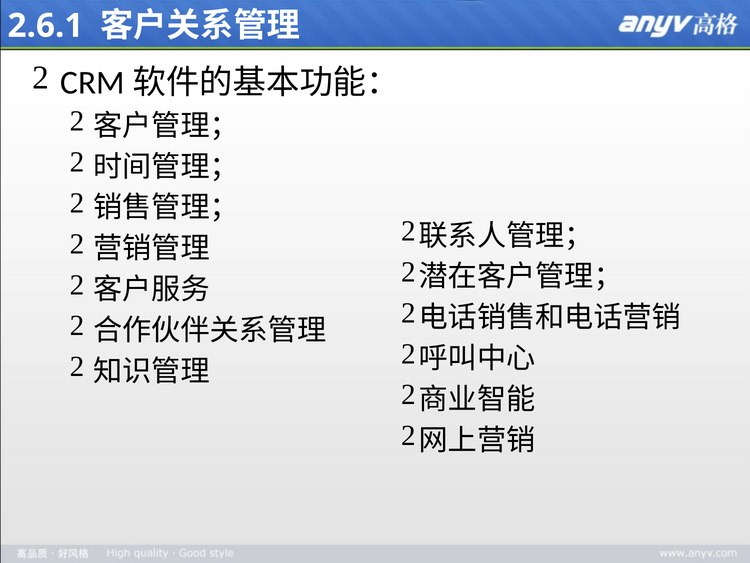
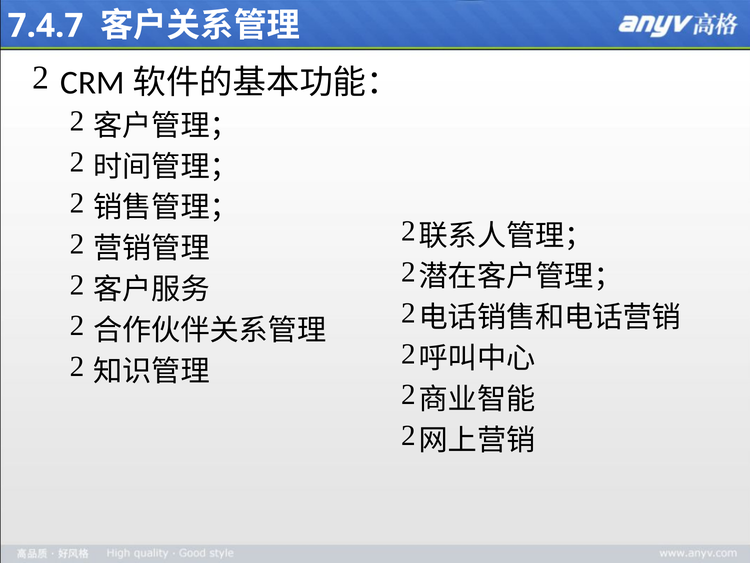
2.6.1: 2.6.1 -> 7.4.7
